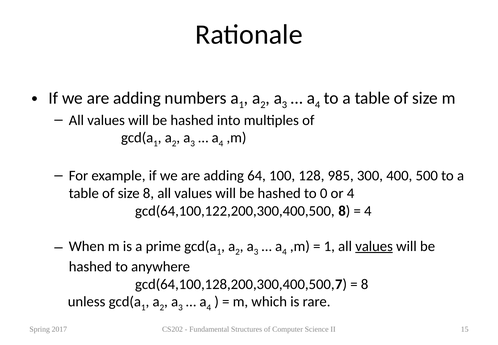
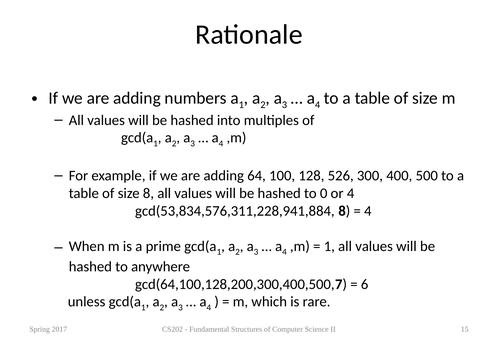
985: 985 -> 526
gcd(64,100,122,200,300,400,500: gcd(64,100,122,200,300,400,500 -> gcd(53,834,576,311,228,941,884
values at (374, 246) underline: present -> none
8 at (365, 284): 8 -> 6
